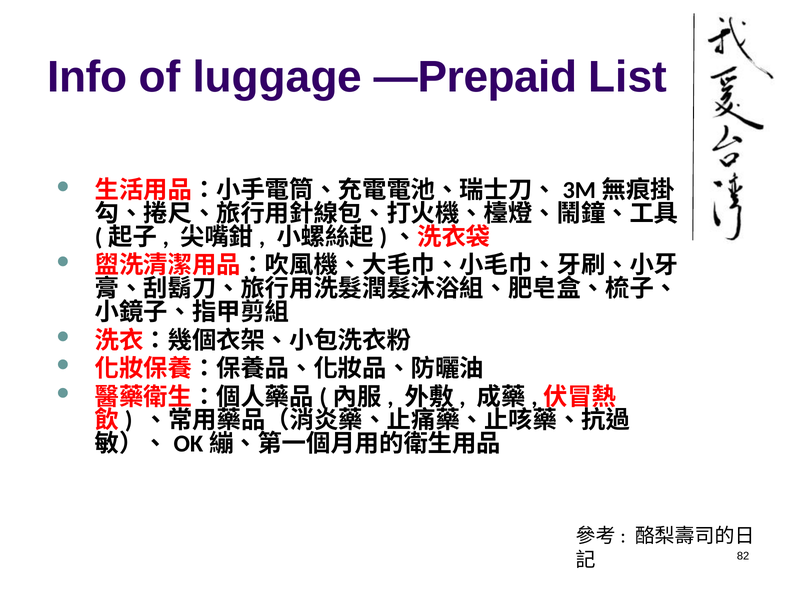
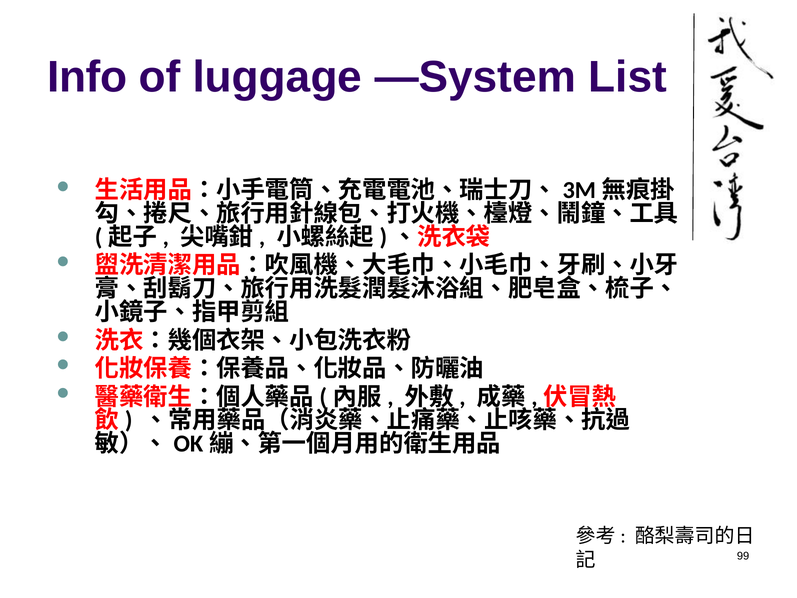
—Prepaid: —Prepaid -> —System
82: 82 -> 99
